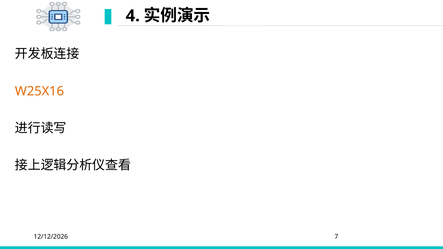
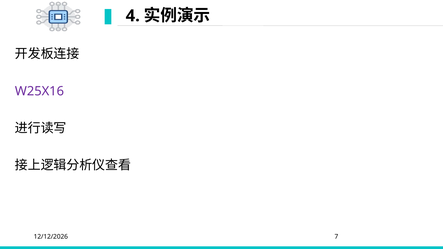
W25X16 colour: orange -> purple
